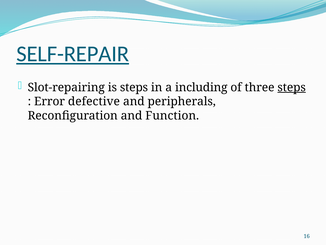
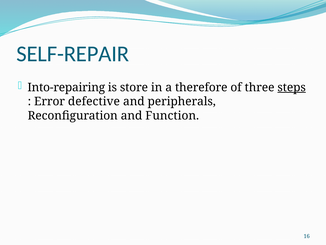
SELF-REPAIR underline: present -> none
Slot-repairing: Slot-repairing -> Into-repairing
is steps: steps -> store
including: including -> therefore
